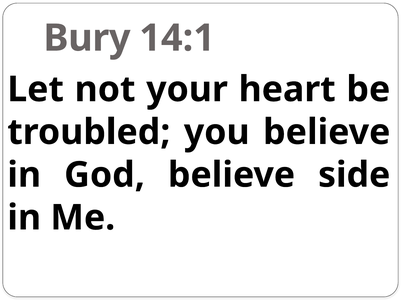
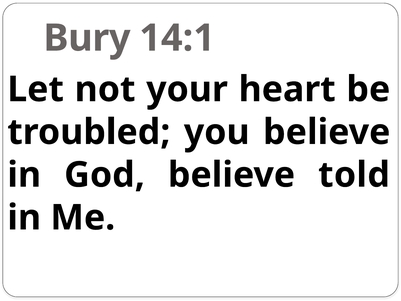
side: side -> told
